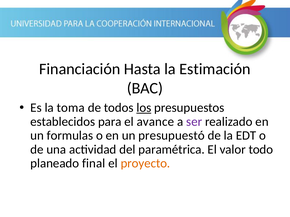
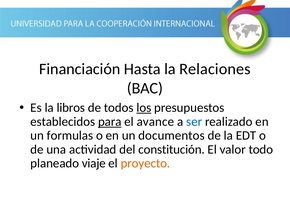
Estimación: Estimación -> Relaciones
toma: toma -> libros
para underline: none -> present
ser colour: purple -> blue
presupuestó: presupuestó -> documentos
paramétrica: paramétrica -> constitución
final: final -> viaje
